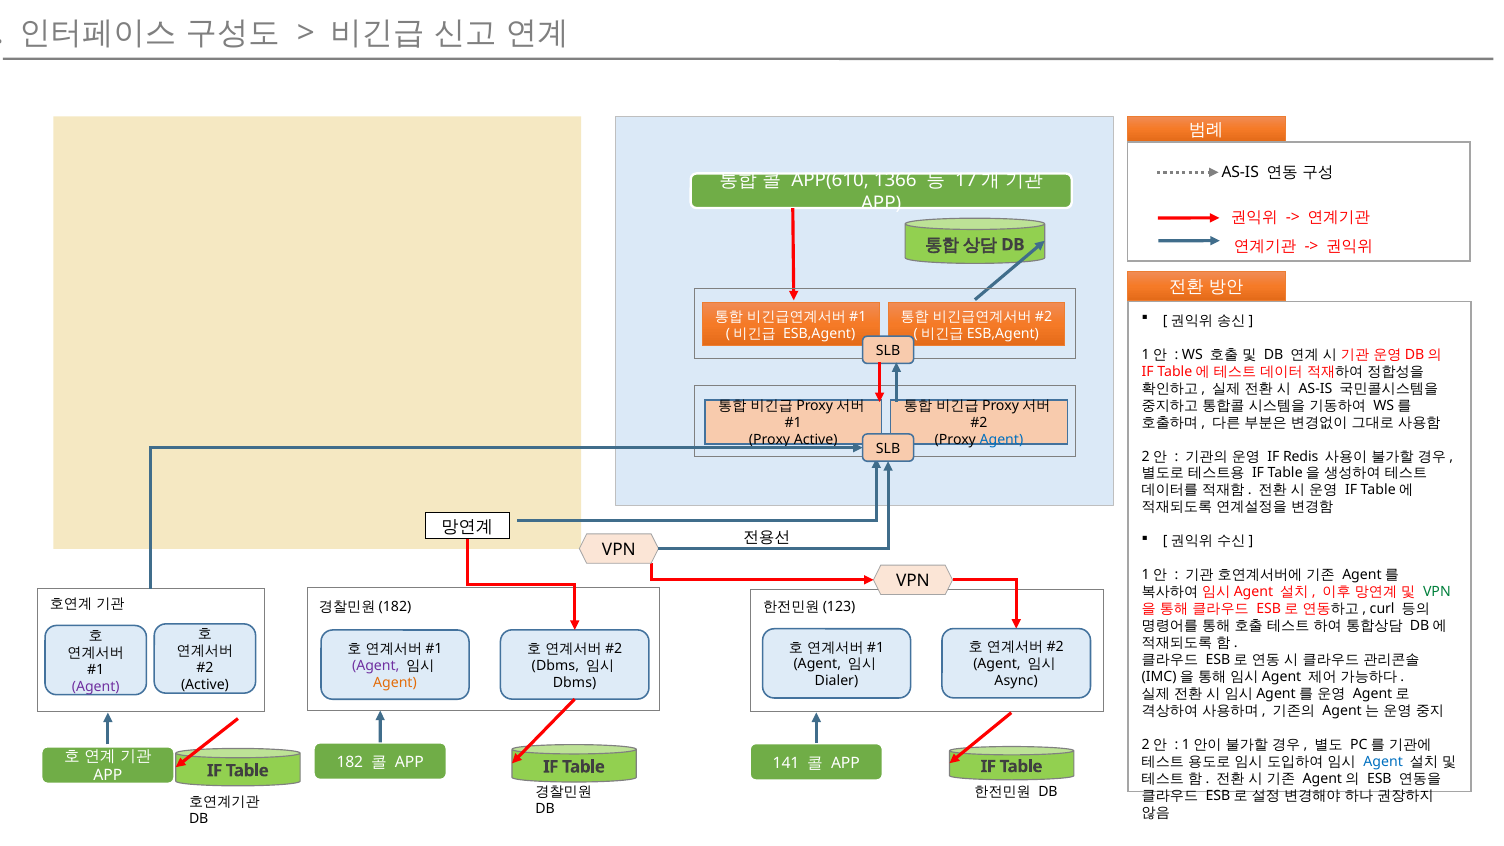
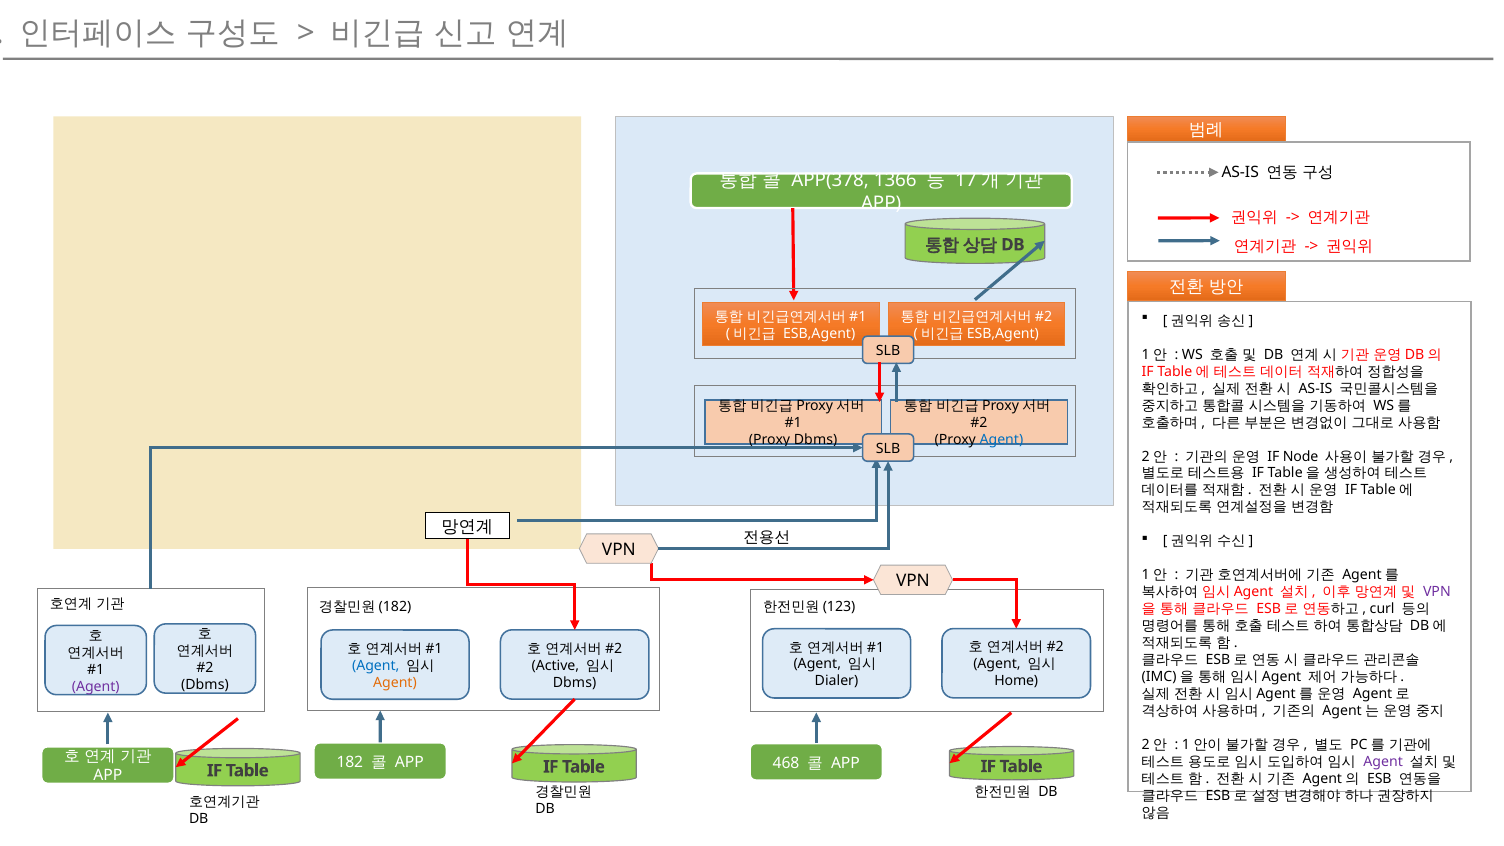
APP(610: APP(610 -> APP(378
Proxy Active: Active -> Dbms
Redis: Redis -> Node
VPN at (1437, 592) colour: green -> purple
Dbms at (555, 665): Dbms -> Active
Agent at (376, 666) colour: purple -> blue
Async: Async -> Home
Active at (205, 685): Active -> Dbms
Agent at (1383, 762) colour: blue -> purple
141: 141 -> 468
